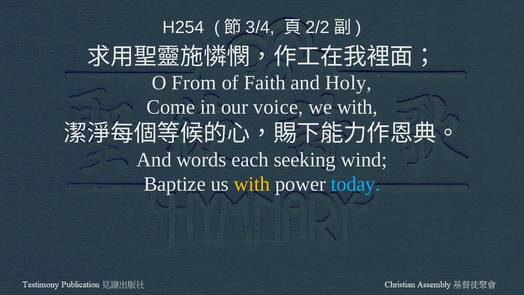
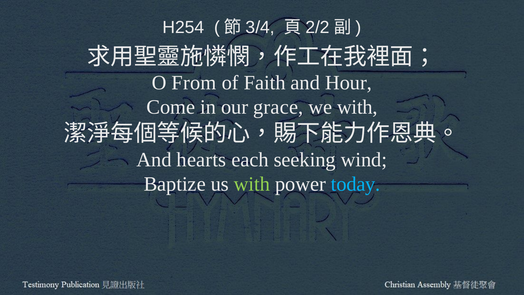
Holy: Holy -> Hour
voice: voice -> grace
words: words -> hearts
with at (252, 184) colour: yellow -> light green
